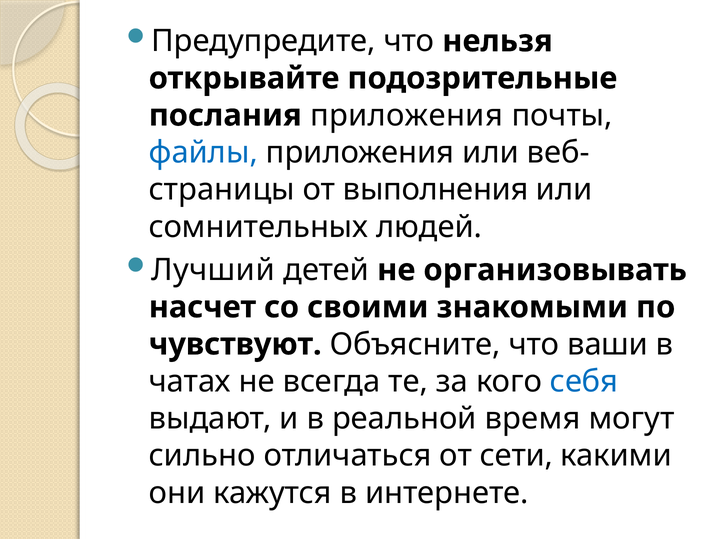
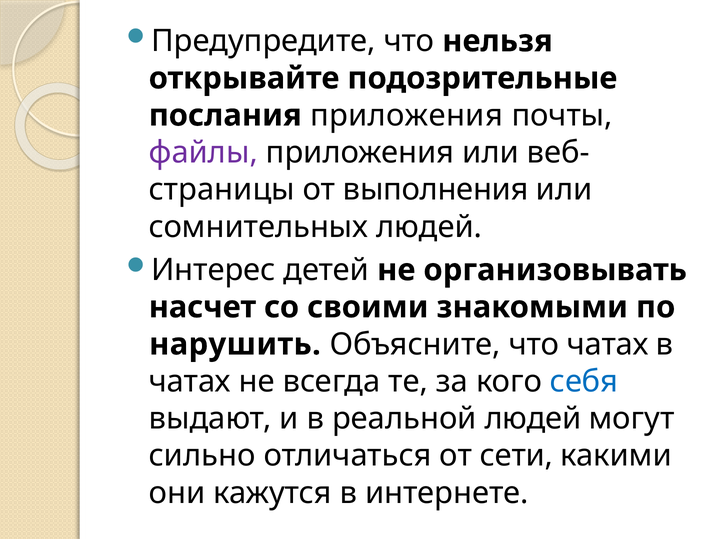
файлы colour: blue -> purple
Лучший: Лучший -> Интерес
чувствуют: чувствуют -> нарушить
что ваши: ваши -> чатах
реальной время: время -> людей
